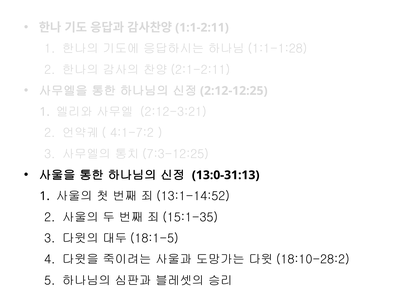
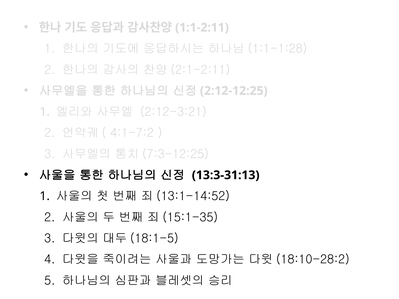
13:0-31:13: 13:0-31:13 -> 13:3-31:13
